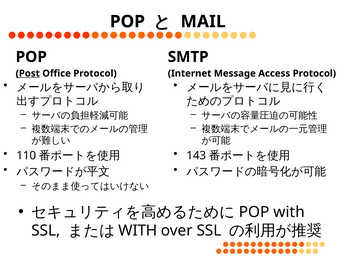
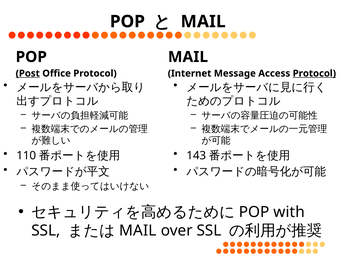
SMTP at (188, 57): SMTP -> MAIL
Protocol at (314, 73) underline: none -> present
WITH at (138, 230): WITH -> MAIL
